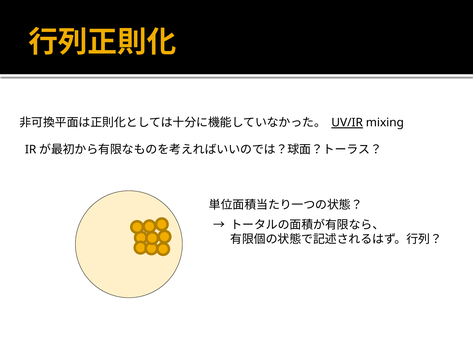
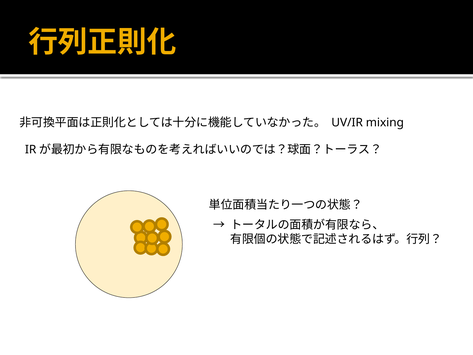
UV/IR underline: present -> none
